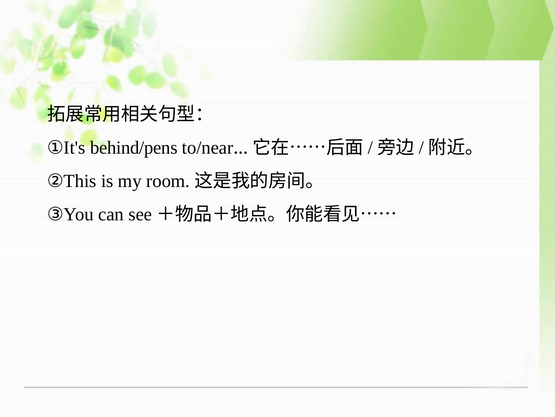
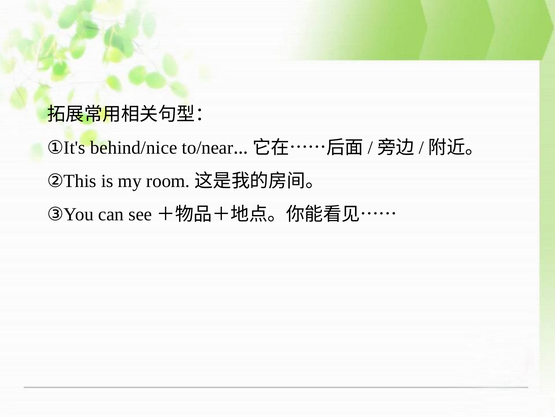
behind/pens: behind/pens -> behind/nice
